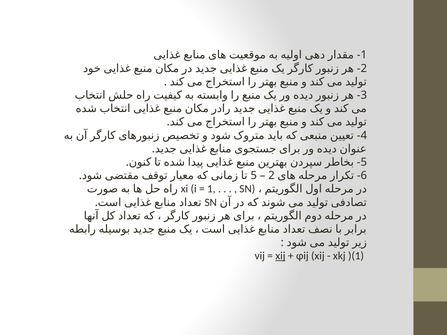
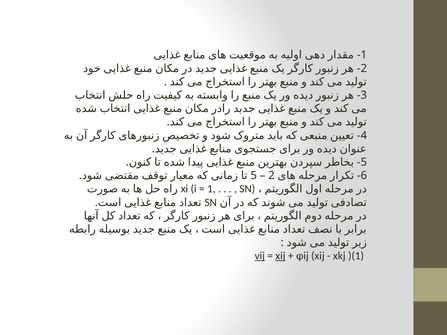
vij underline: none -> present
